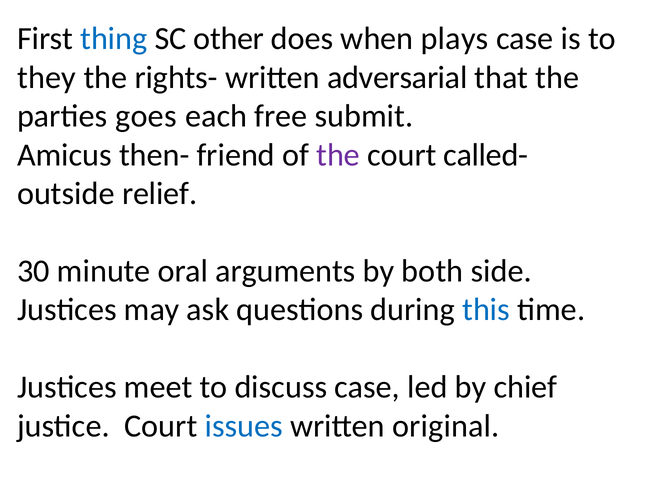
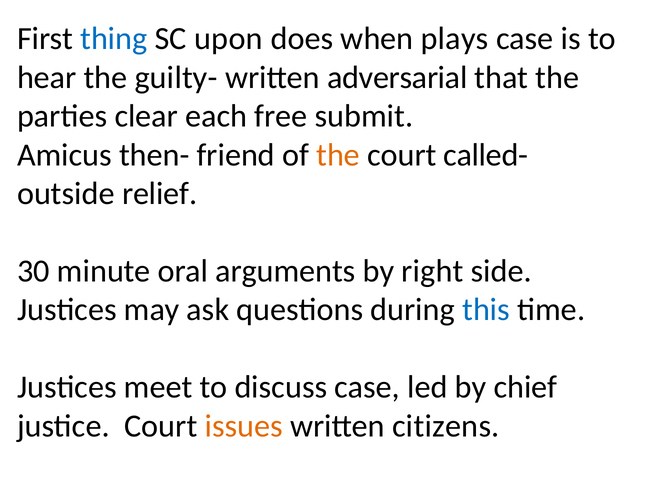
other: other -> upon
they: they -> hear
rights-: rights- -> guilty-
goes: goes -> clear
the at (338, 155) colour: purple -> orange
both: both -> right
issues colour: blue -> orange
original: original -> citizens
